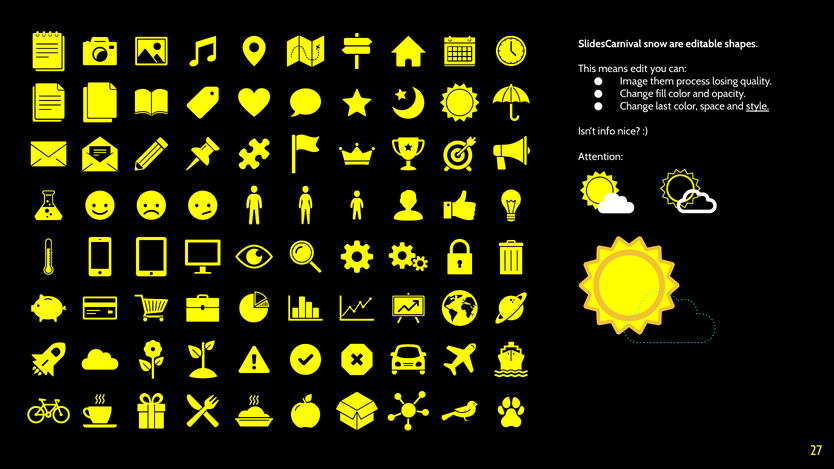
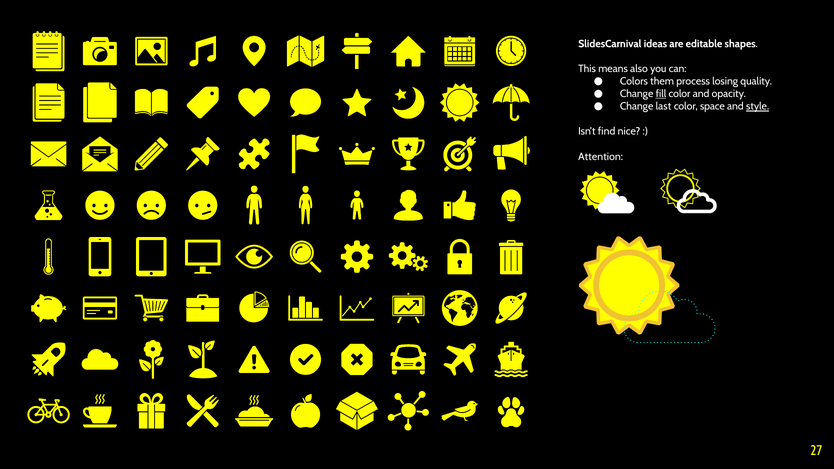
snow: snow -> ideas
edit: edit -> also
Image: Image -> Colors
fill underline: none -> present
info: info -> find
